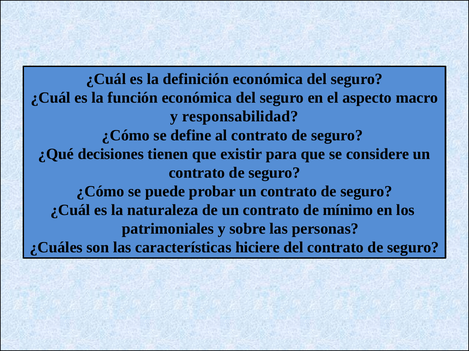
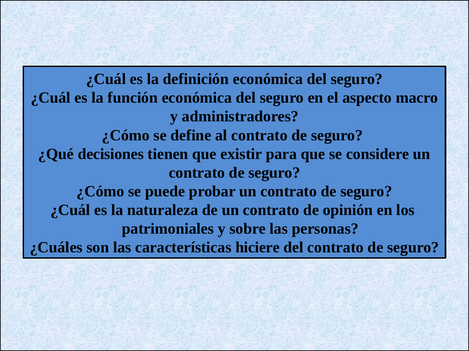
responsabilidad: responsabilidad -> administradores
mínimo: mínimo -> opinión
